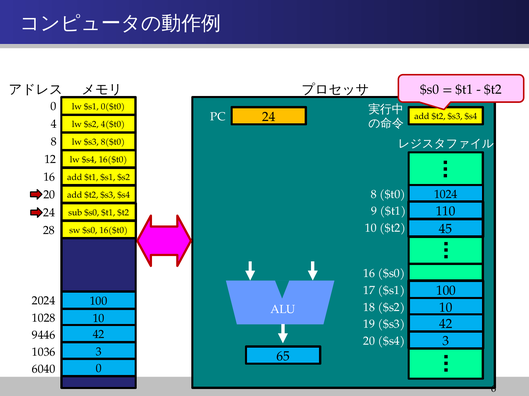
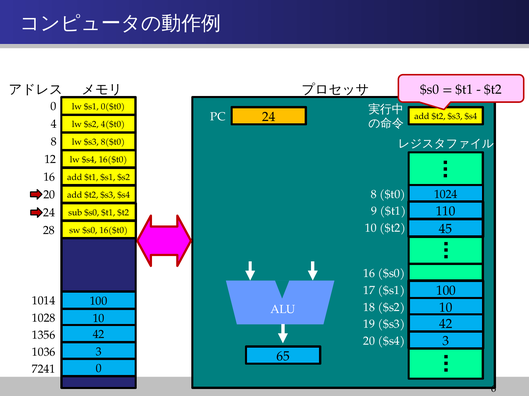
2024: 2024 -> 1014
9446: 9446 -> 1356
6040: 6040 -> 7241
